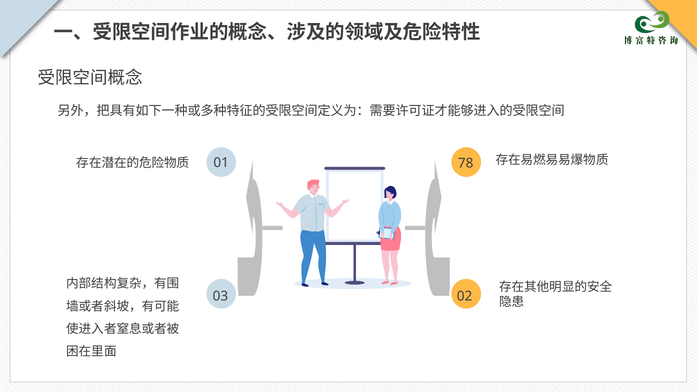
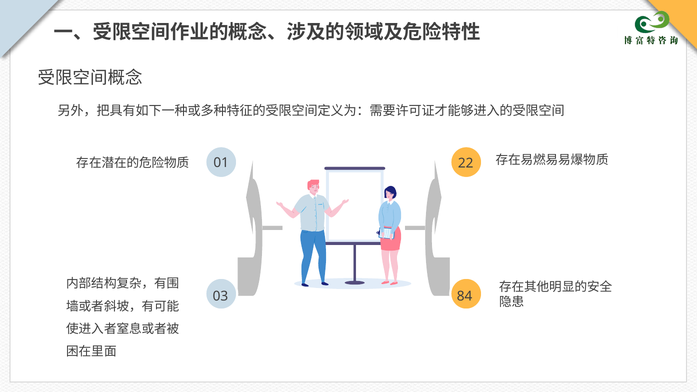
78: 78 -> 22
02: 02 -> 84
